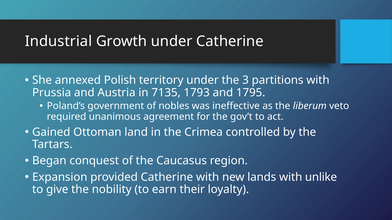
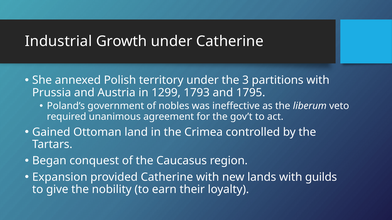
7135: 7135 -> 1299
unlike: unlike -> guilds
